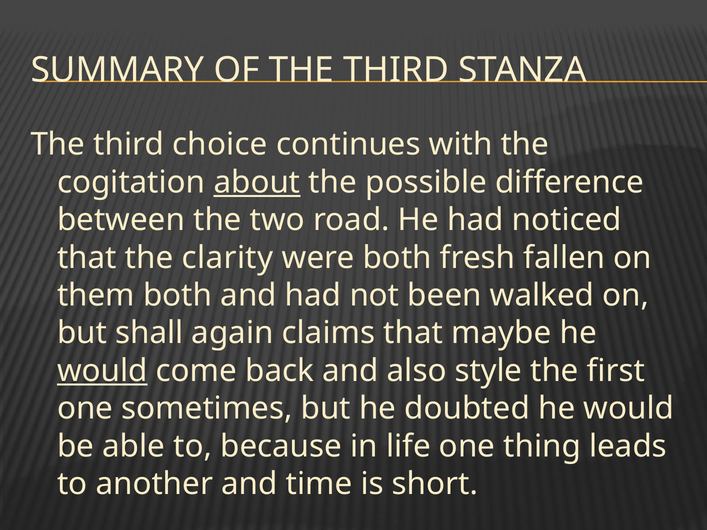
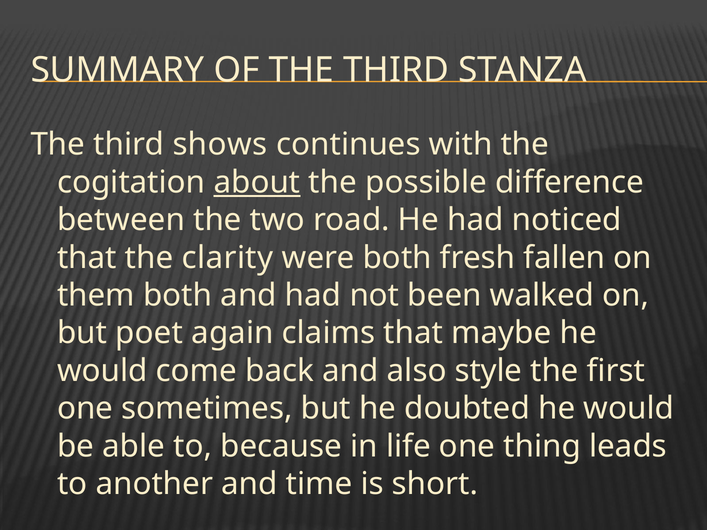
choice: choice -> shows
shall: shall -> poet
would at (102, 371) underline: present -> none
